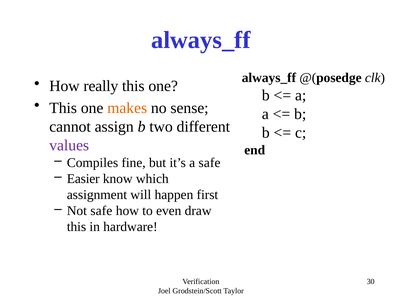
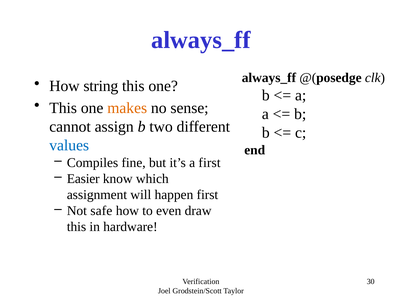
really: really -> string
values colour: purple -> blue
a safe: safe -> first
